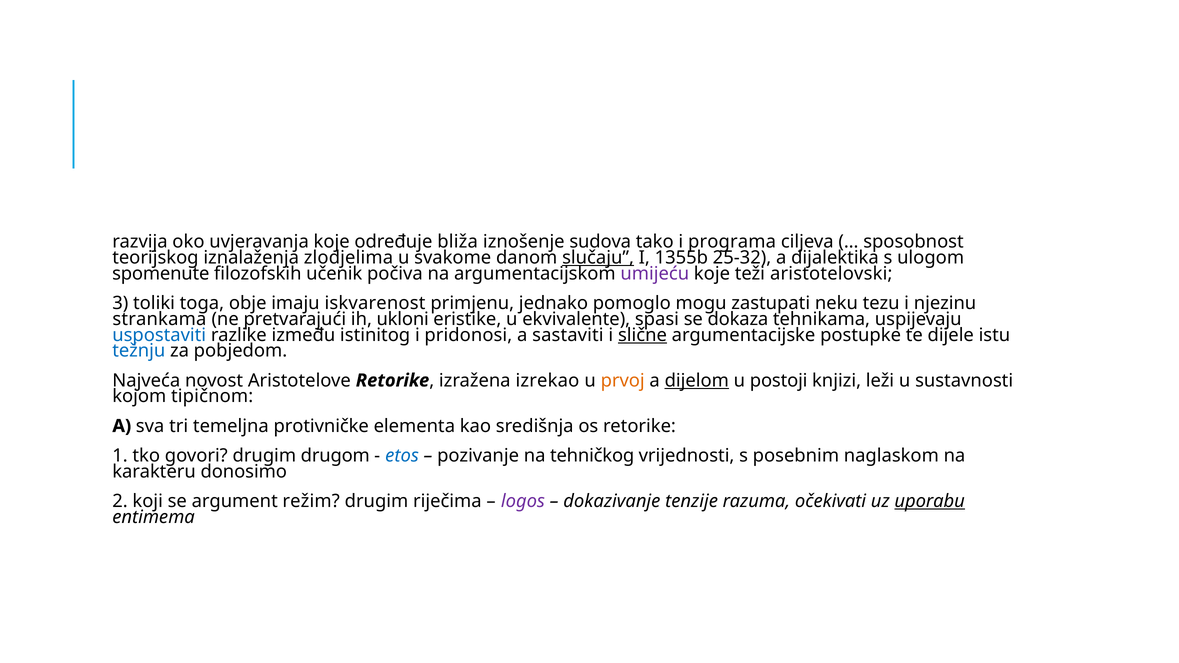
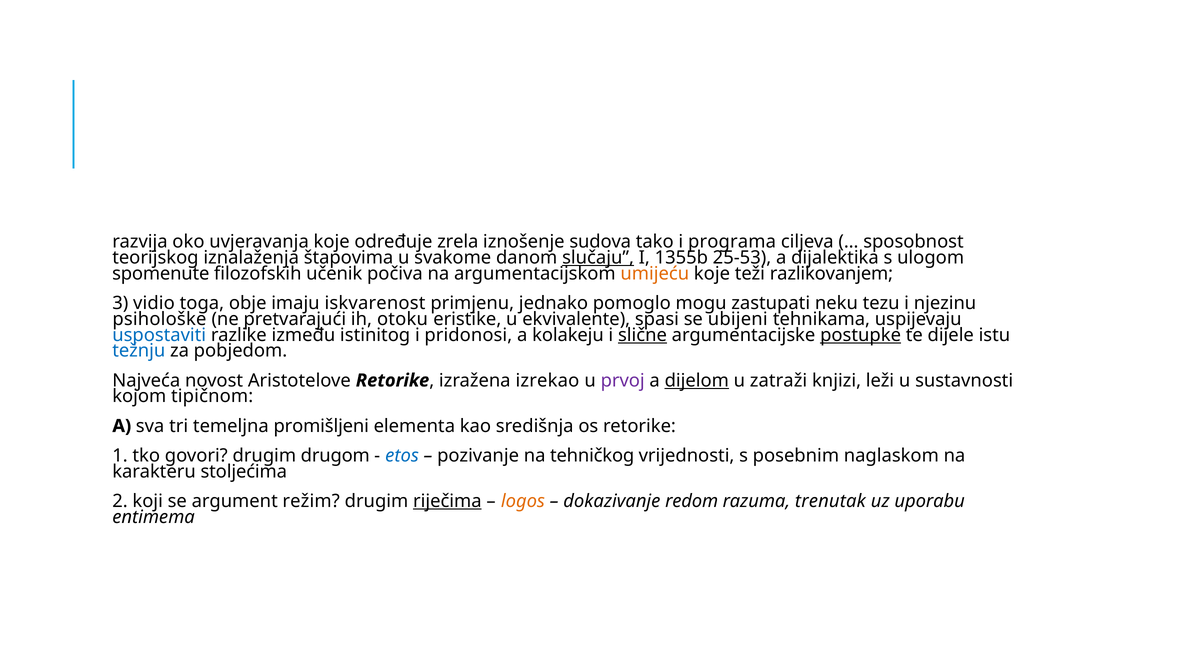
bliža: bliža -> zrela
zlodjelima: zlodjelima -> štapovima
25-32: 25-32 -> 25-53
umijeću colour: purple -> orange
aristotelovski: aristotelovski -> razlikovanjem
toliki: toliki -> vidio
strankama: strankama -> psihološke
ukloni: ukloni -> otoku
dokaza: dokaza -> ubijeni
sastaviti: sastaviti -> kolakeju
postupke underline: none -> present
prvoj colour: orange -> purple
postoji: postoji -> zatraži
protivničke: protivničke -> promišljeni
donosimo: donosimo -> stoljećima
riječima underline: none -> present
logos colour: purple -> orange
tenzije: tenzije -> redom
očekivati: očekivati -> trenutak
uporabu underline: present -> none
